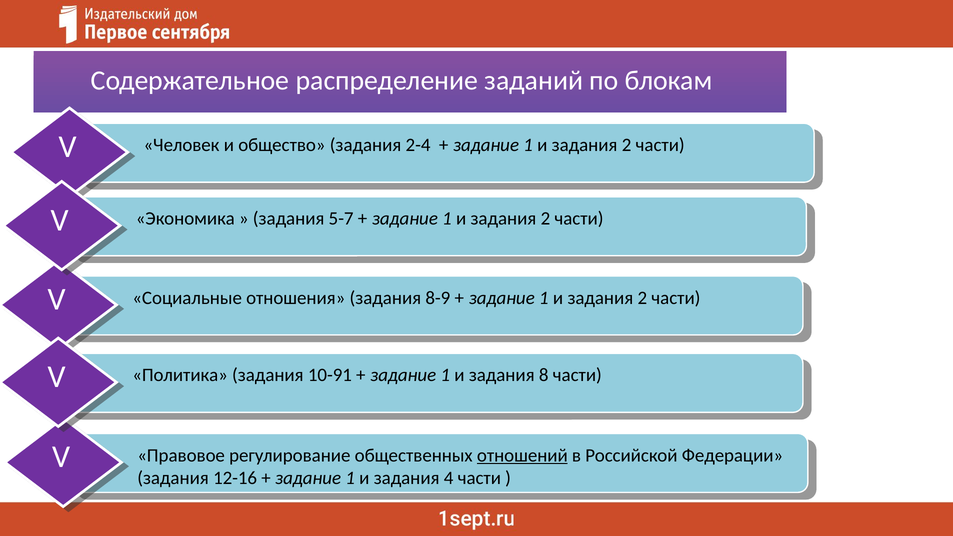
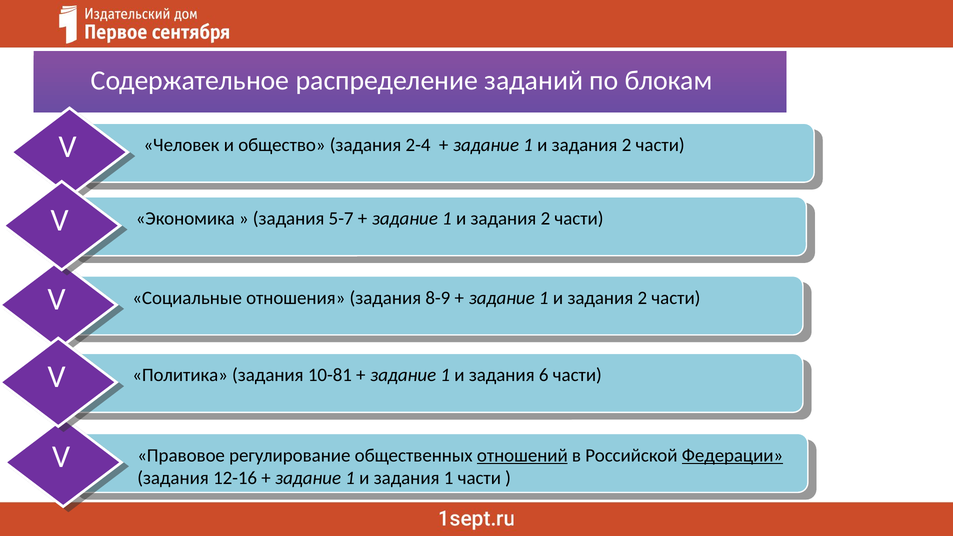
10-91: 10-91 -> 10-81
8: 8 -> 6
Федерации underline: none -> present
задания 4: 4 -> 1
